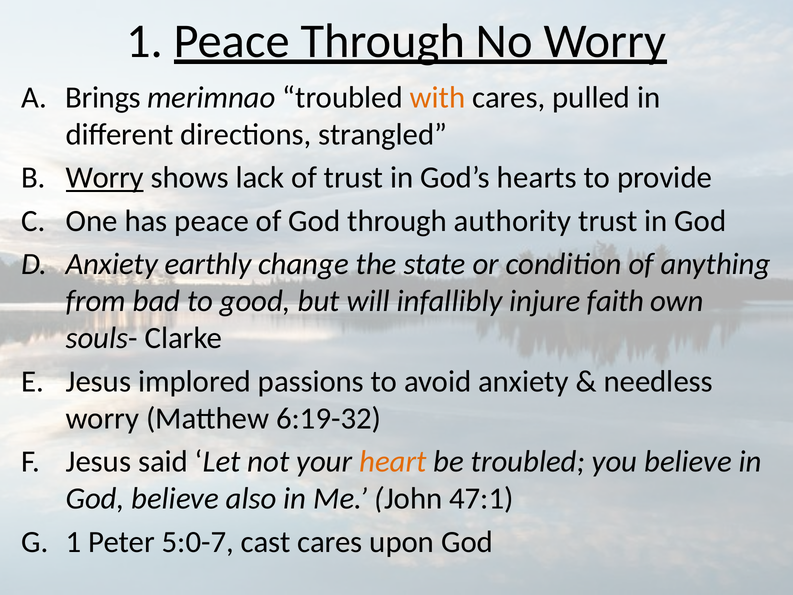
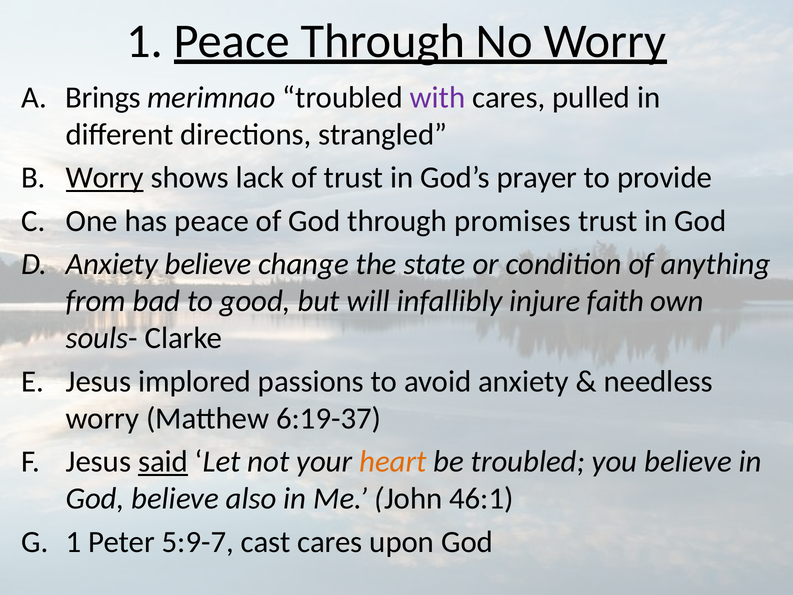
with colour: orange -> purple
hearts: hearts -> prayer
authority: authority -> promises
Anxiety earthly: earthly -> believe
6:19-32: 6:19-32 -> 6:19-37
said underline: none -> present
47:1: 47:1 -> 46:1
5:0-7: 5:0-7 -> 5:9-7
